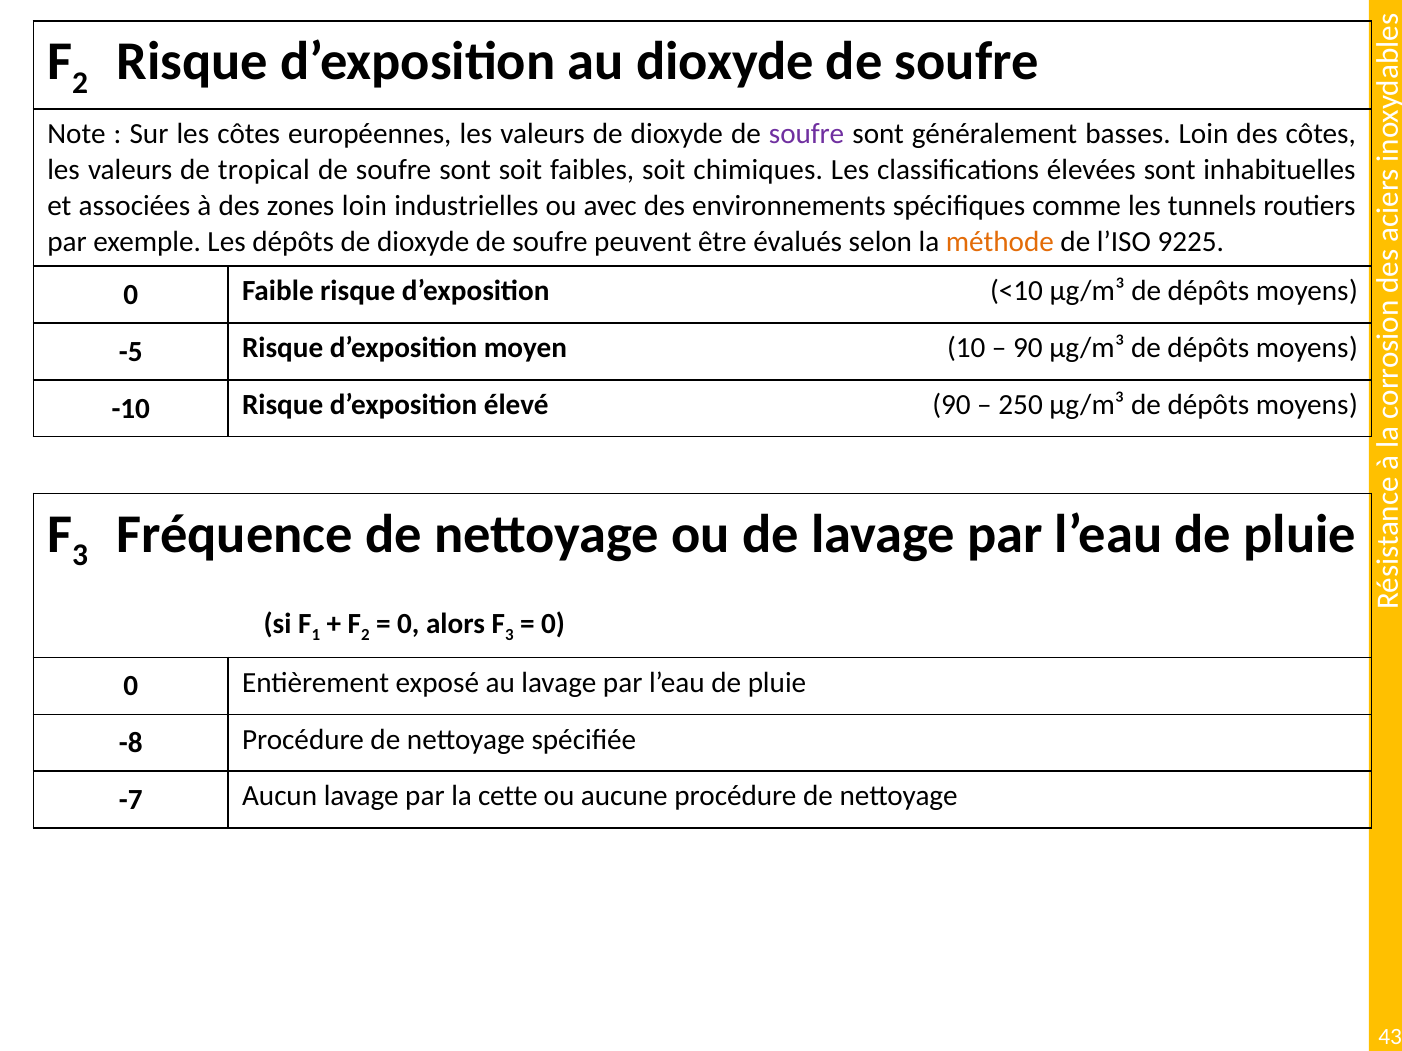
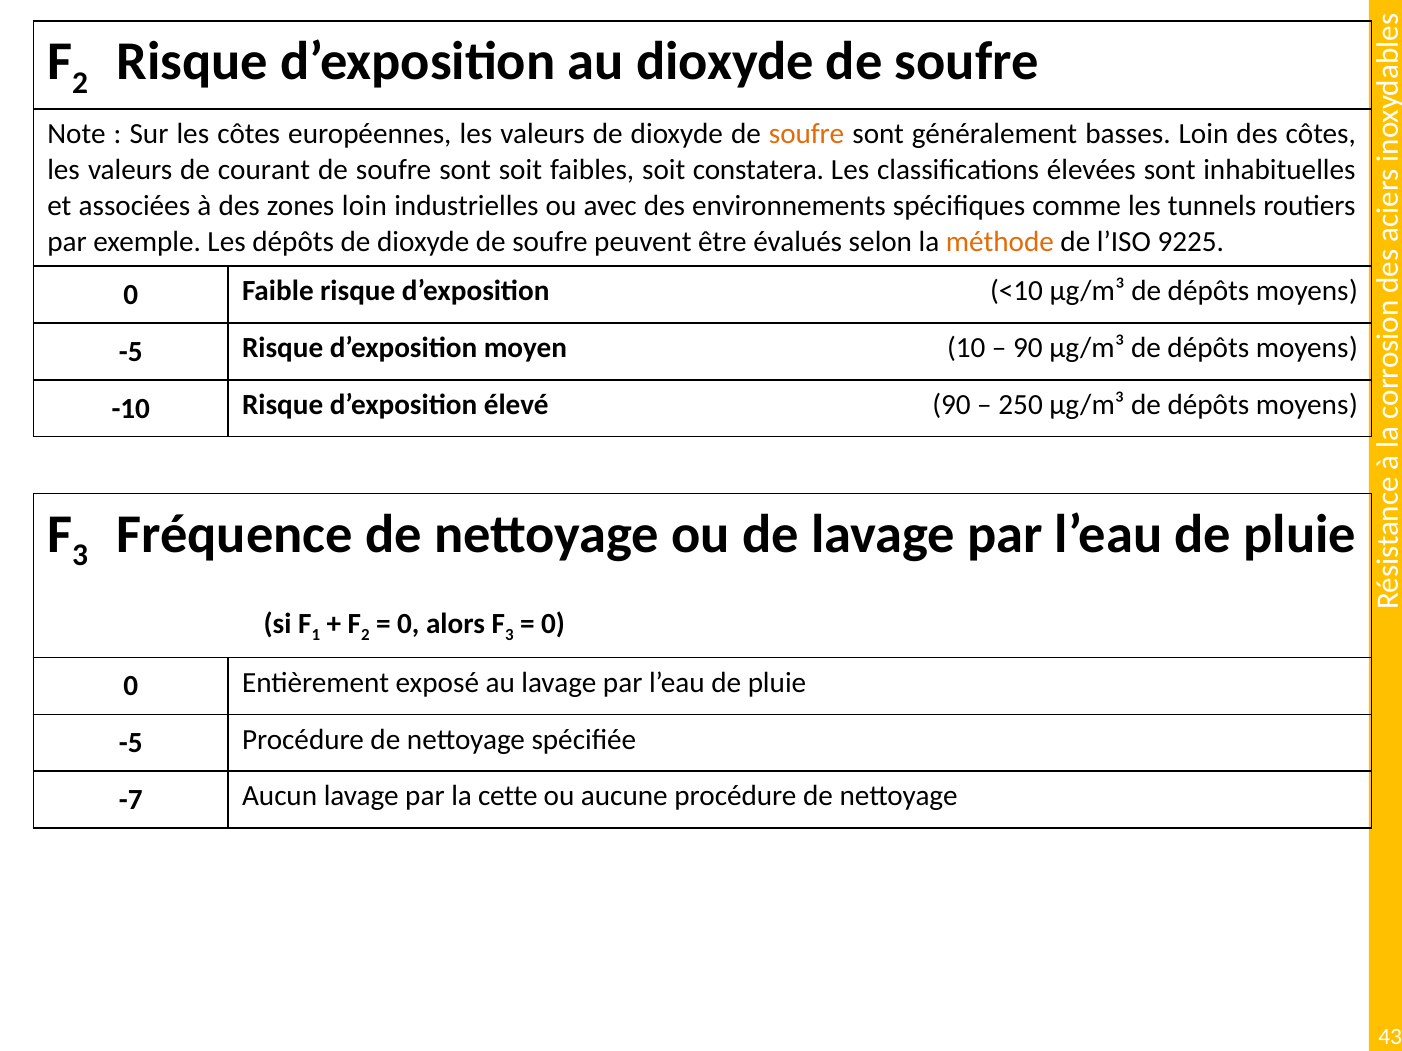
soufre at (807, 134) colour: purple -> orange
tropical: tropical -> courant
chimiques: chimiques -> constatera
-8 at (131, 743): -8 -> -5
